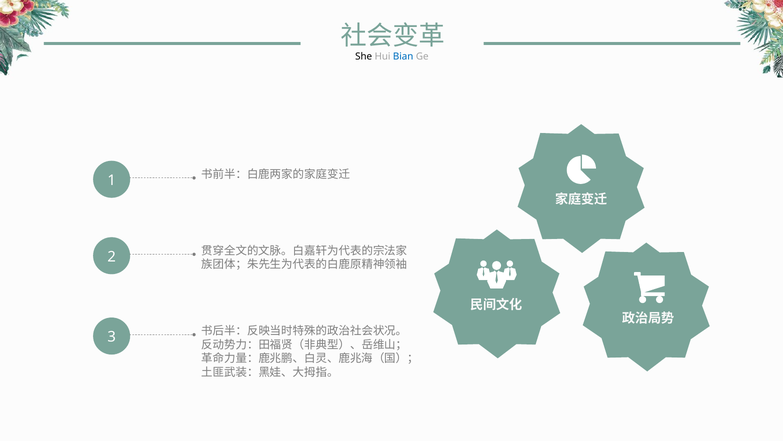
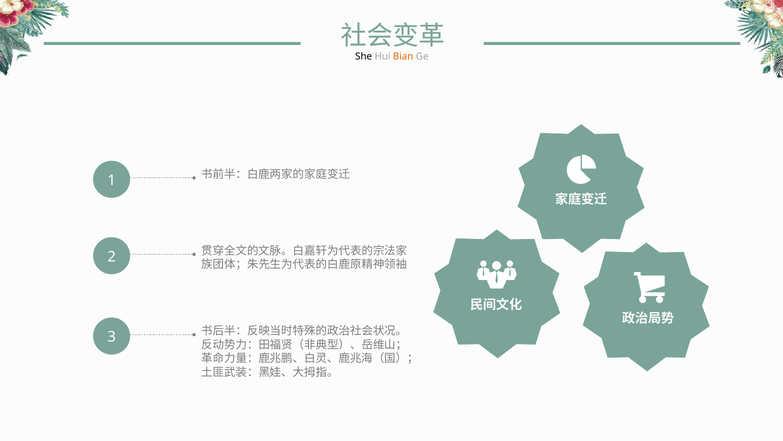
Bian colour: blue -> orange
